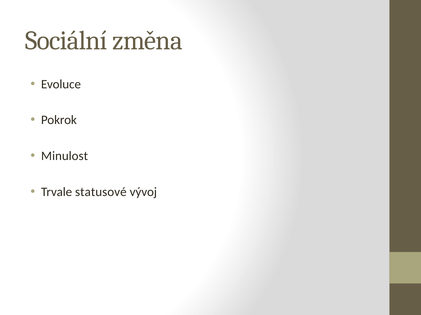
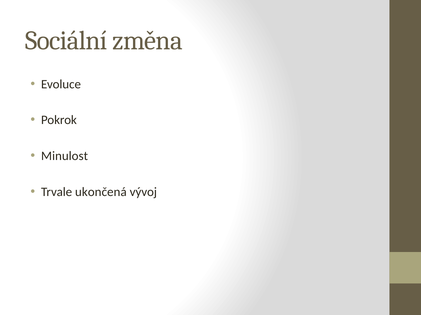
statusové: statusové -> ukončená
